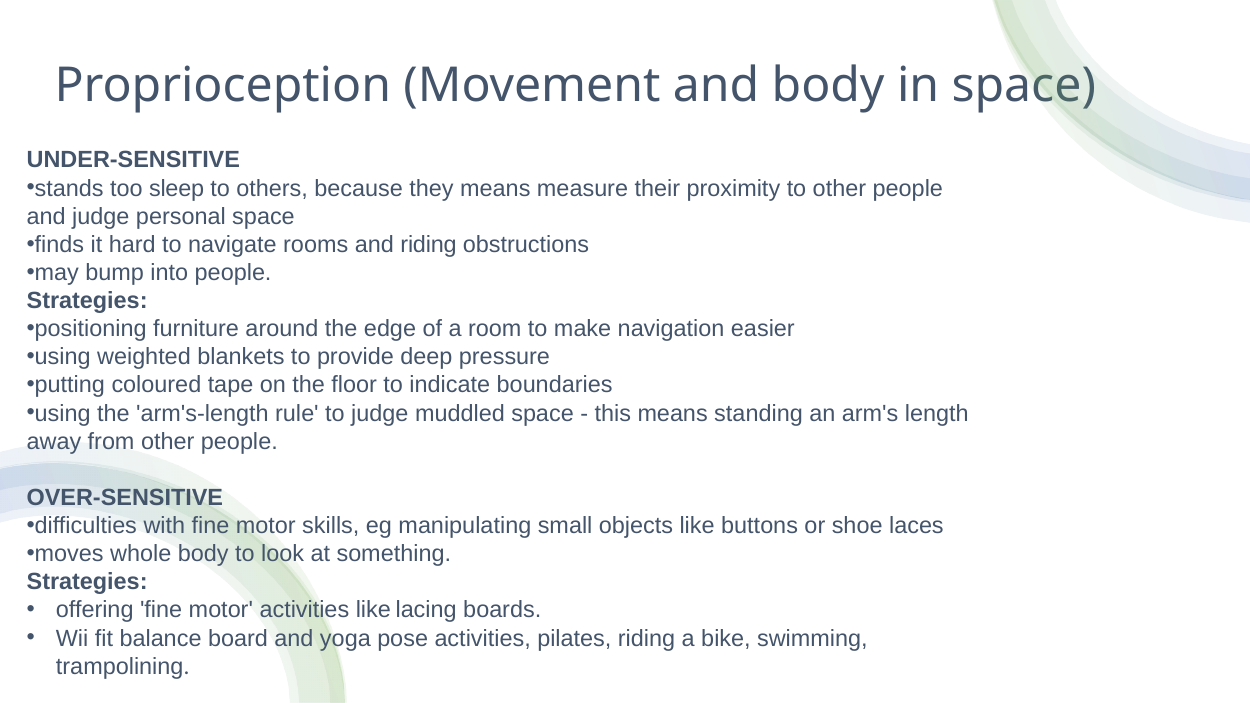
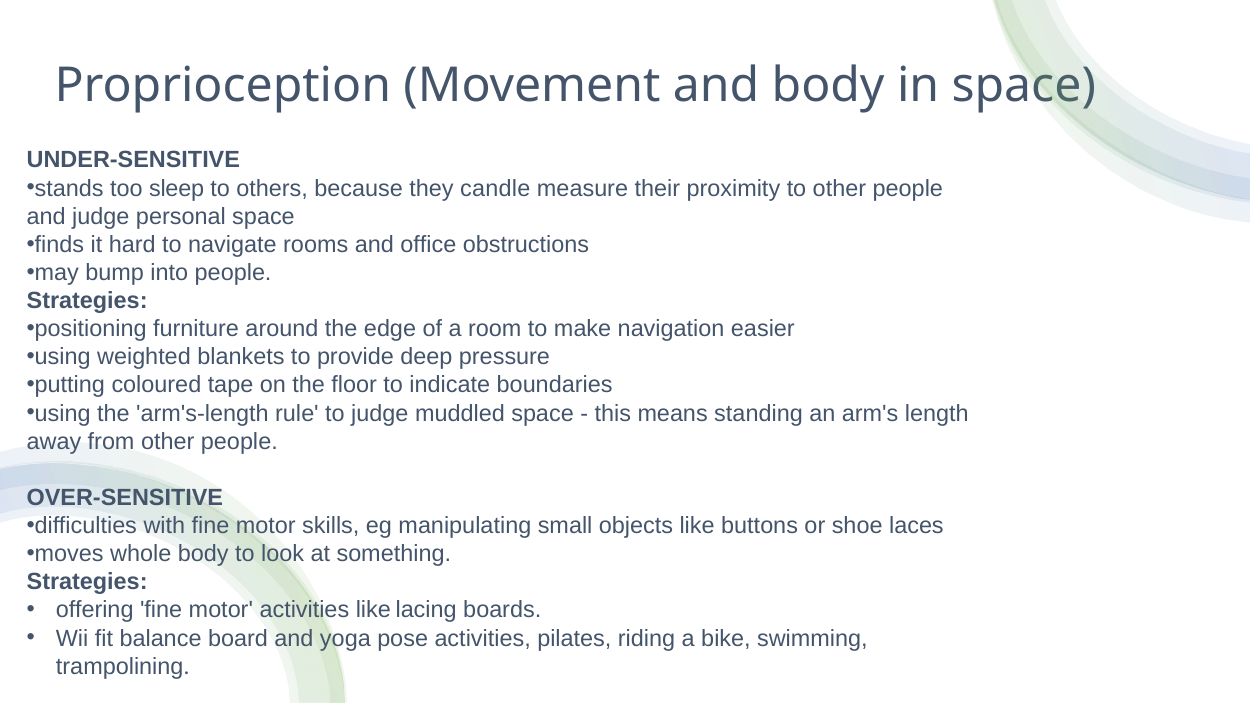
they means: means -> candle
and riding: riding -> office
